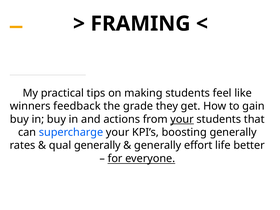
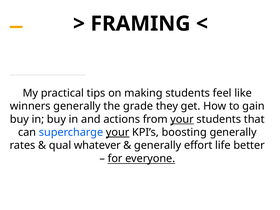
winners feedback: feedback -> generally
your at (118, 132) underline: none -> present
qual generally: generally -> whatever
